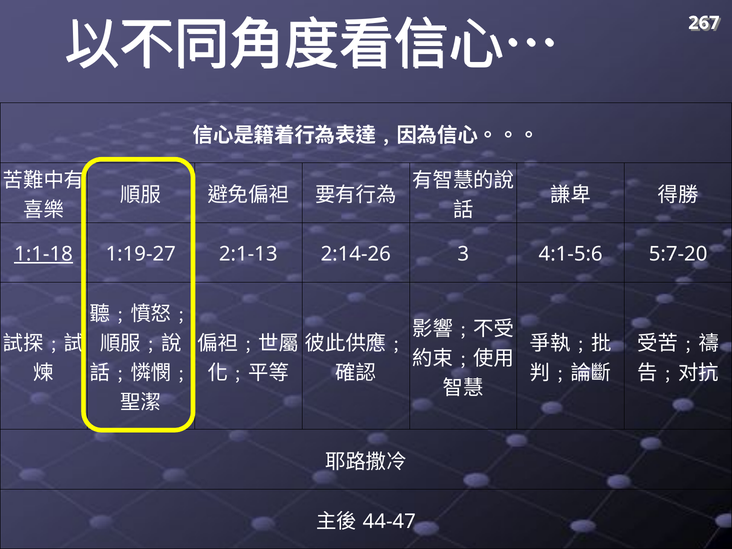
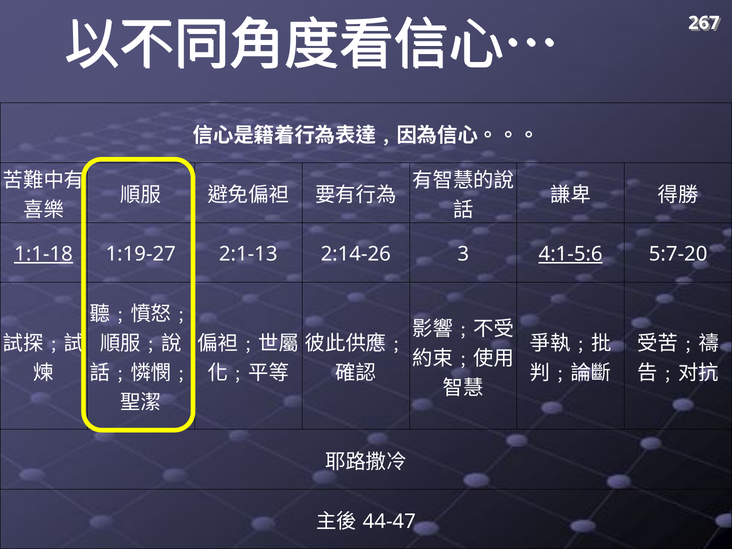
4:1-5:6 underline: none -> present
